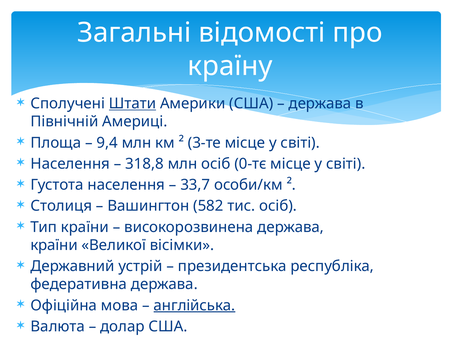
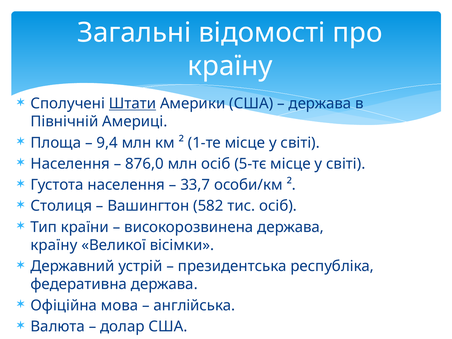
3-те: 3-те -> 1-те
318,8: 318,8 -> 876,0
0-тє: 0-тє -> 5-тє
країни at (54, 245): країни -> країну
англійська underline: present -> none
